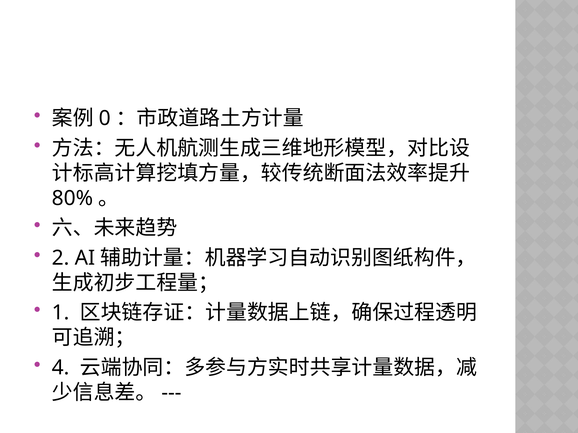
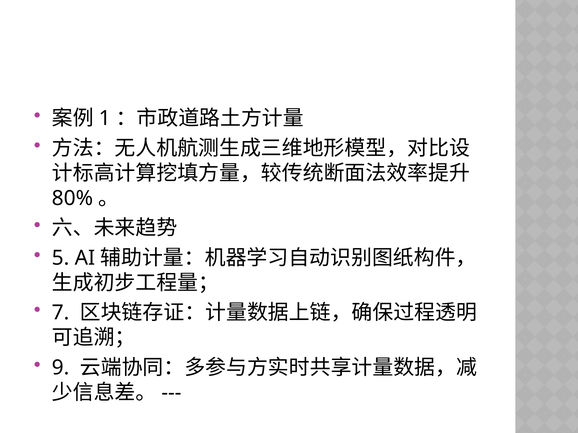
0: 0 -> 1
2: 2 -> 5
1: 1 -> 7
4: 4 -> 9
